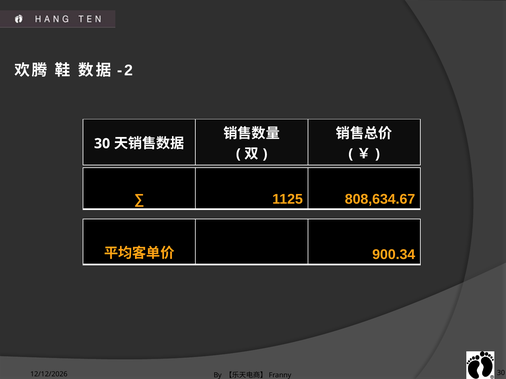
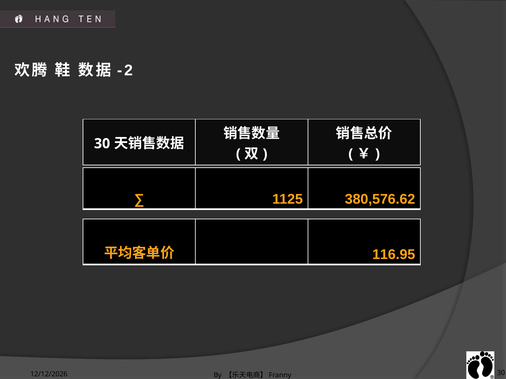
808,634.67: 808,634.67 -> 380,576.62
900.34: 900.34 -> 116.95
